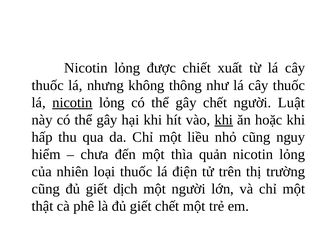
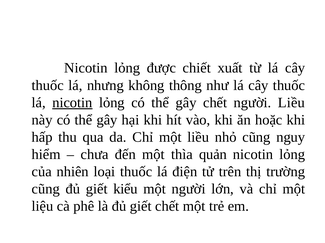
người Luật: Luật -> Liều
khi at (224, 120) underline: present -> none
dịch: dịch -> kiểu
thật: thật -> liệu
